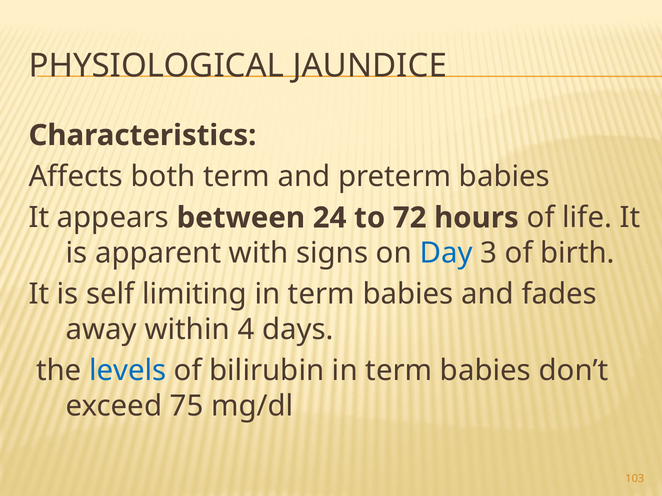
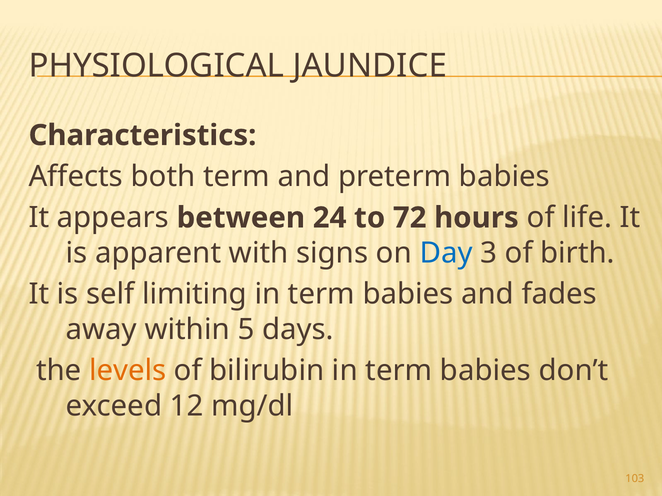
4: 4 -> 5
levels colour: blue -> orange
75: 75 -> 12
